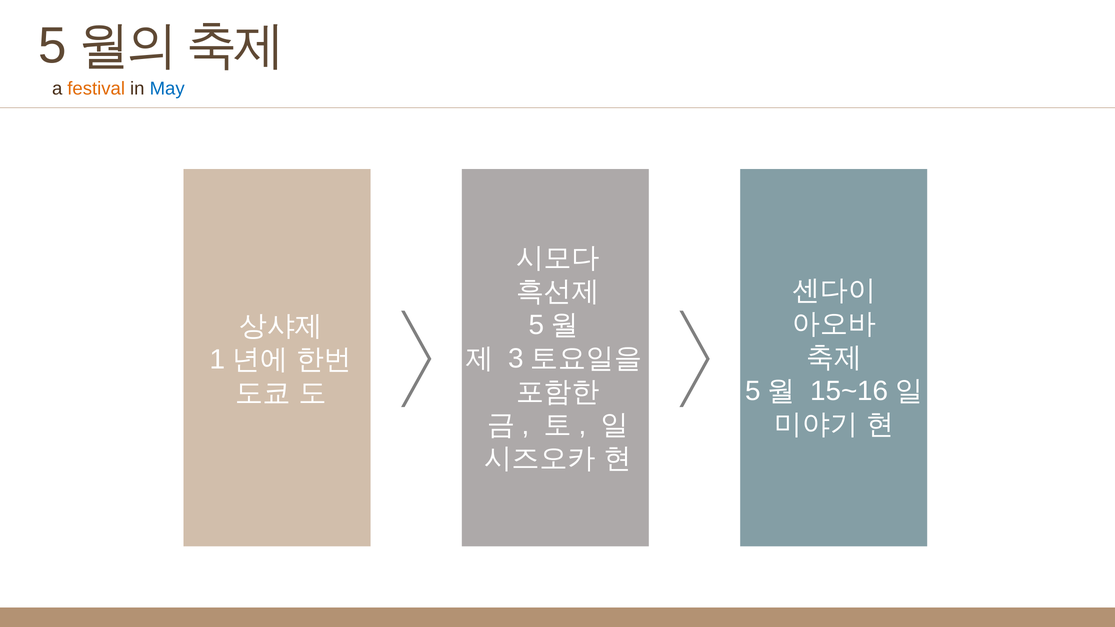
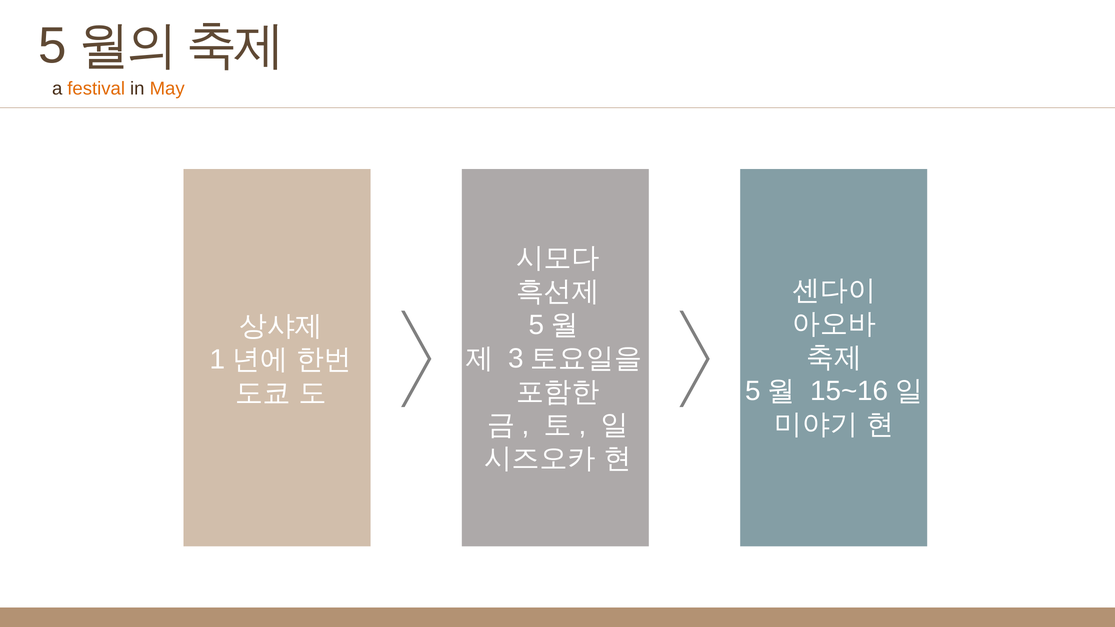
May colour: blue -> orange
